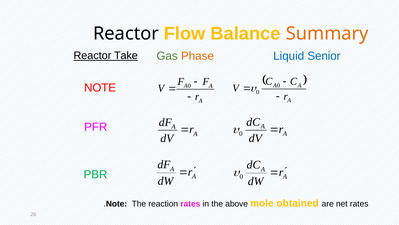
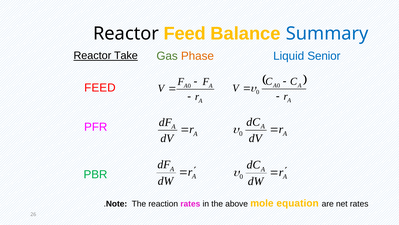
Reactor Flow: Flow -> Feed
Summary colour: orange -> blue
NOTE at (100, 88): NOTE -> FEED
obtained: obtained -> equation
